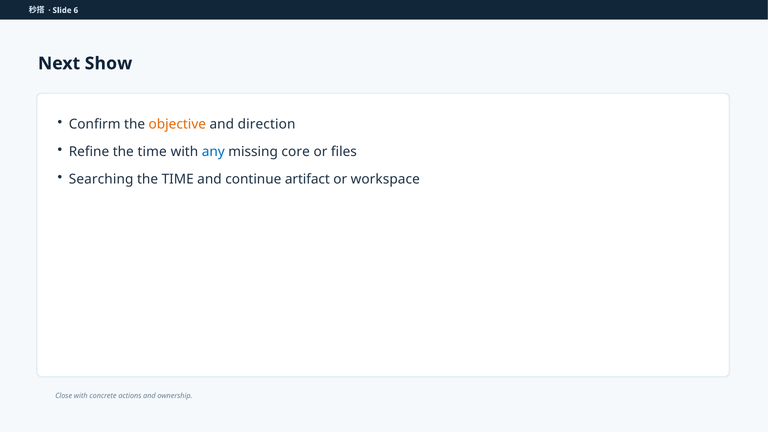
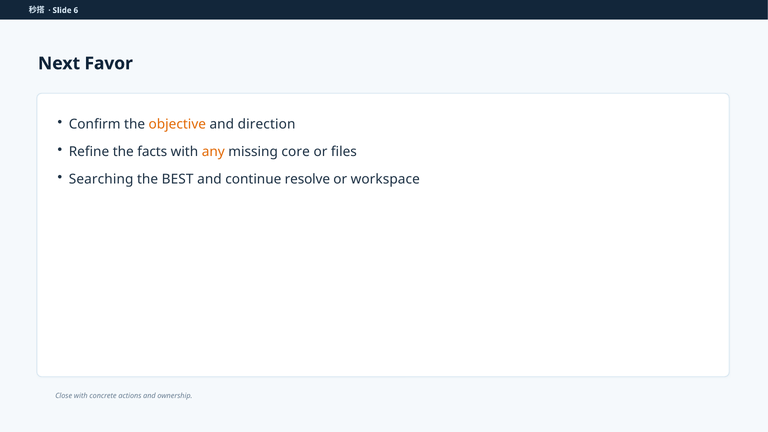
Show: Show -> Favor
Refine the time: time -> facts
any colour: blue -> orange
TIME at (178, 179): TIME -> BEST
artifact: artifact -> resolve
